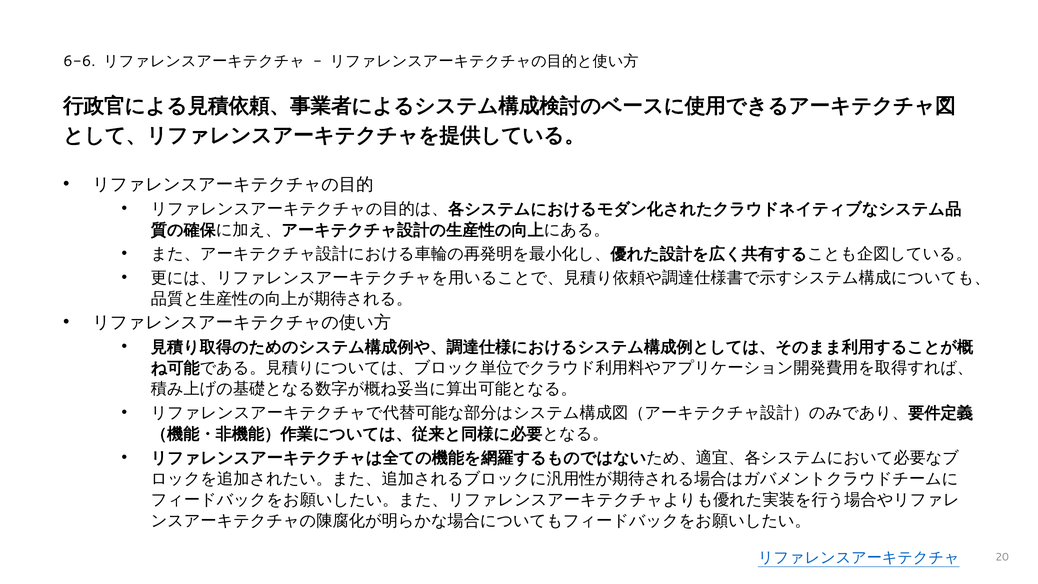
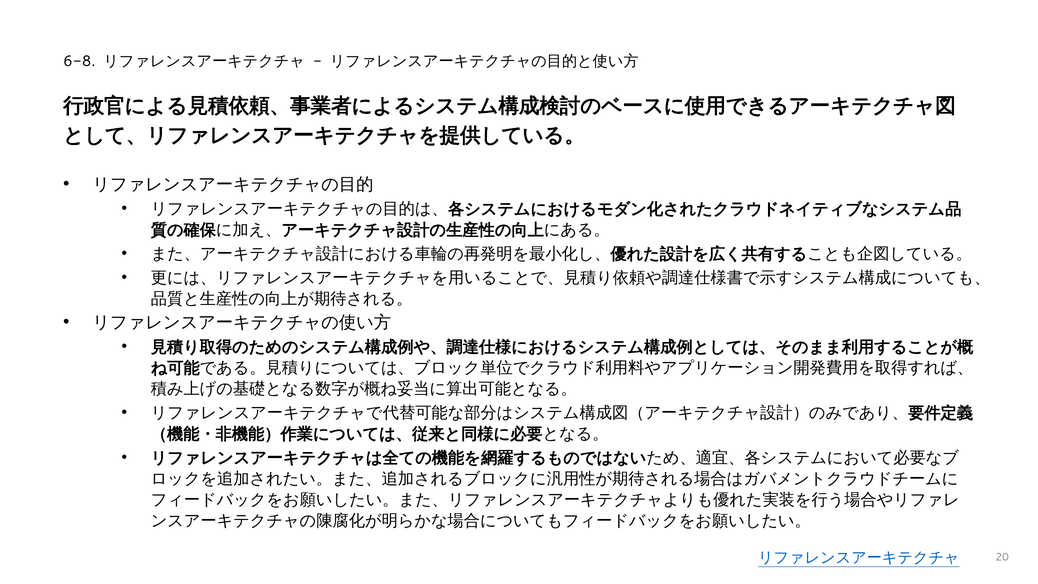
6-6: 6-6 -> 6-8
